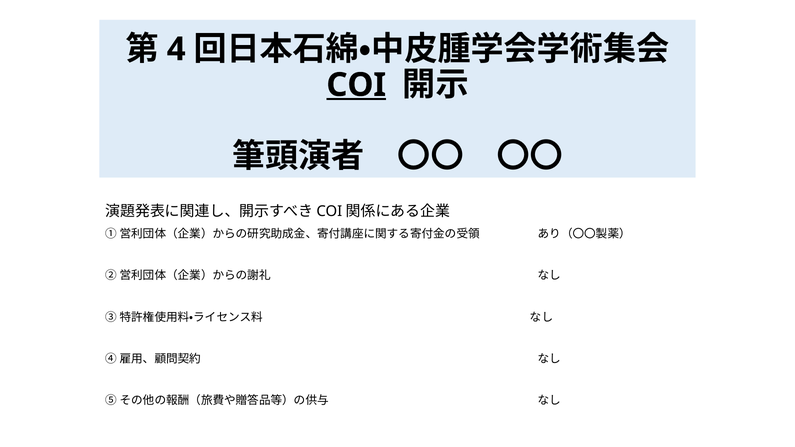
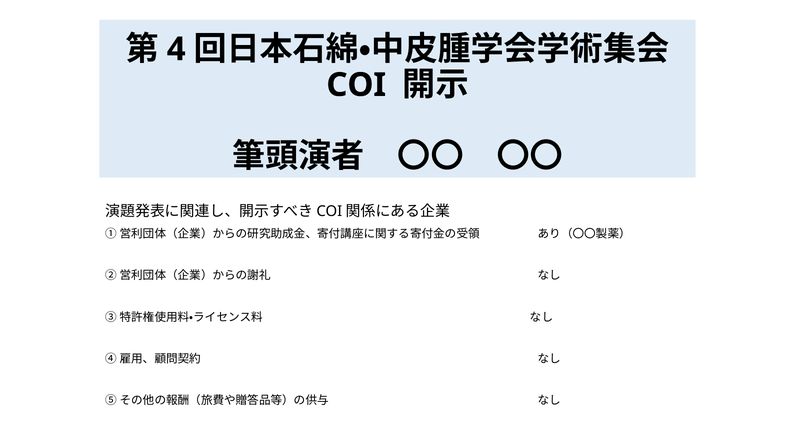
COI underline: present -> none
